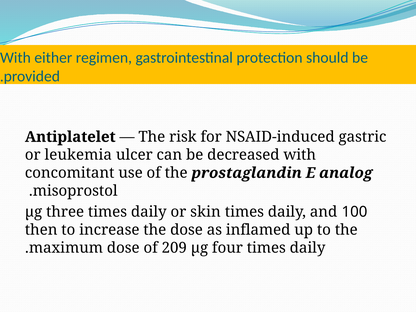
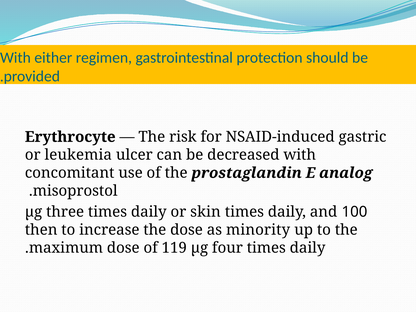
Antiplatelet: Antiplatelet -> Erythrocyte
inflamed: inflamed -> minority
209: 209 -> 119
